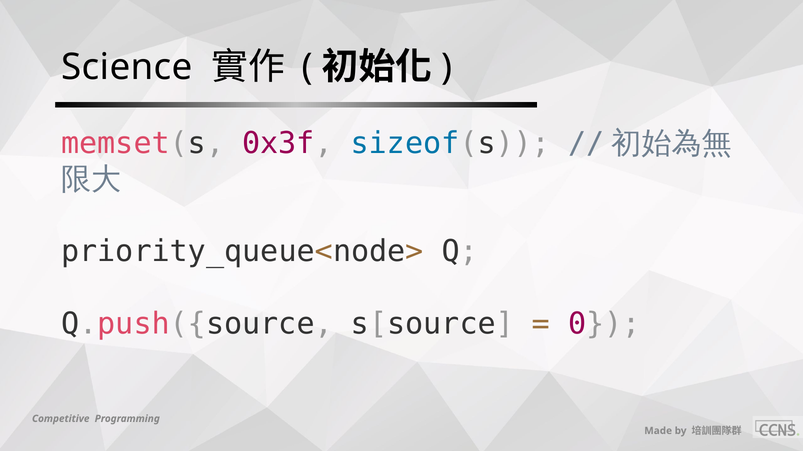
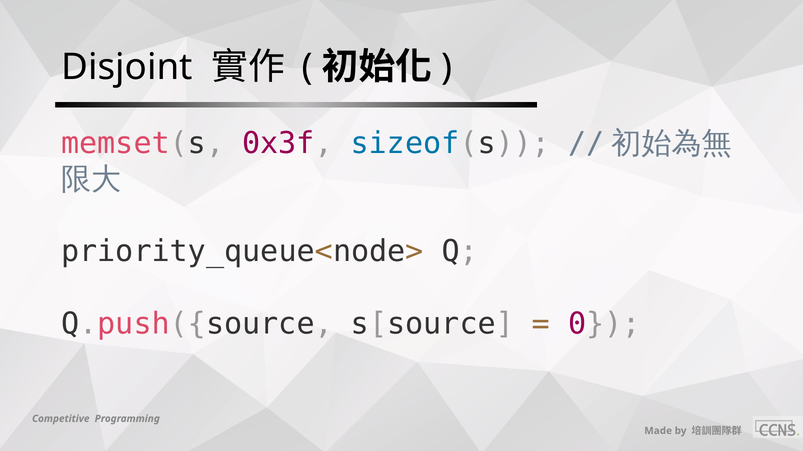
Science: Science -> Disjoint
